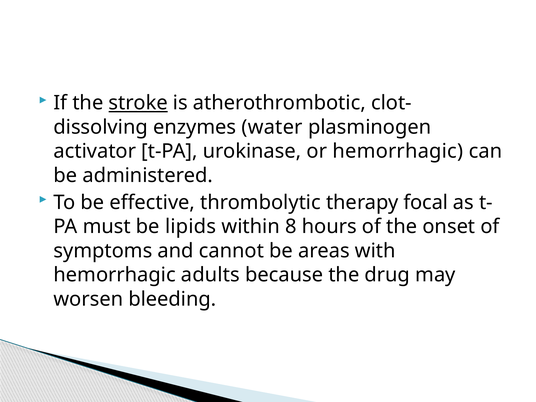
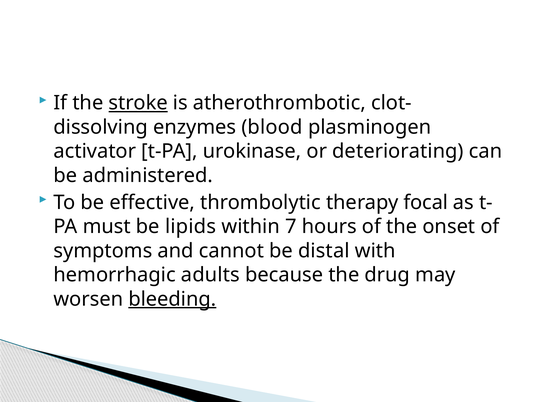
water: water -> blood
or hemorrhagic: hemorrhagic -> deteriorating
8: 8 -> 7
areas: areas -> distal
bleeding underline: none -> present
